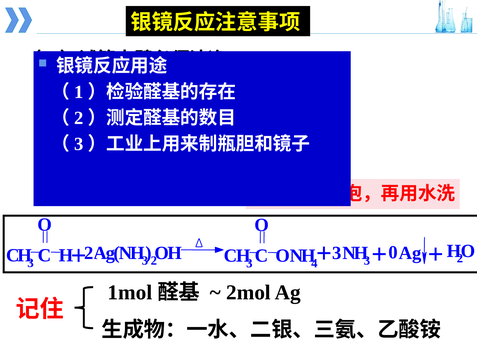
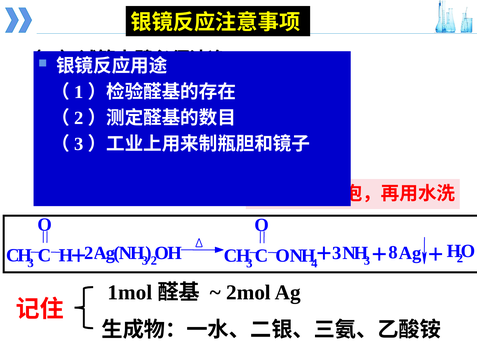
0: 0 -> 8
